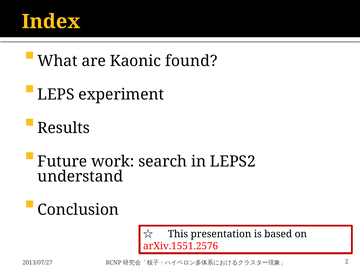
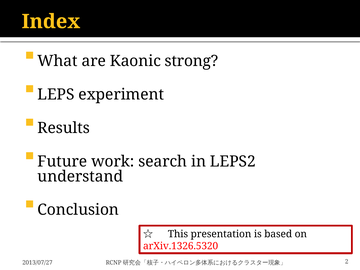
found: found -> strong
arXiv.1551.2576: arXiv.1551.2576 -> arXiv.1326.5320
